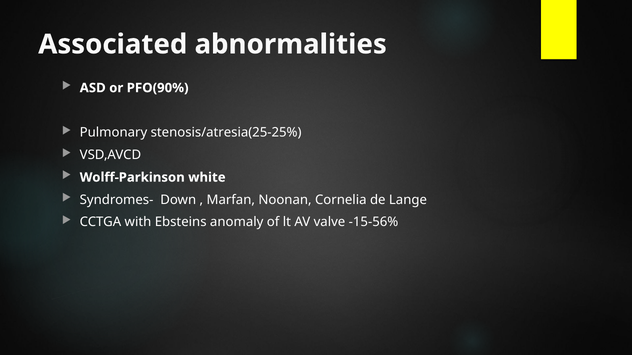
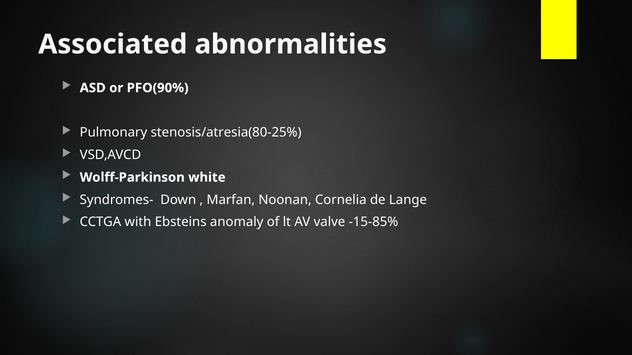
stenosis/atresia(25-25%: stenosis/atresia(25-25% -> stenosis/atresia(80-25%
-15-56%: -15-56% -> -15-85%
